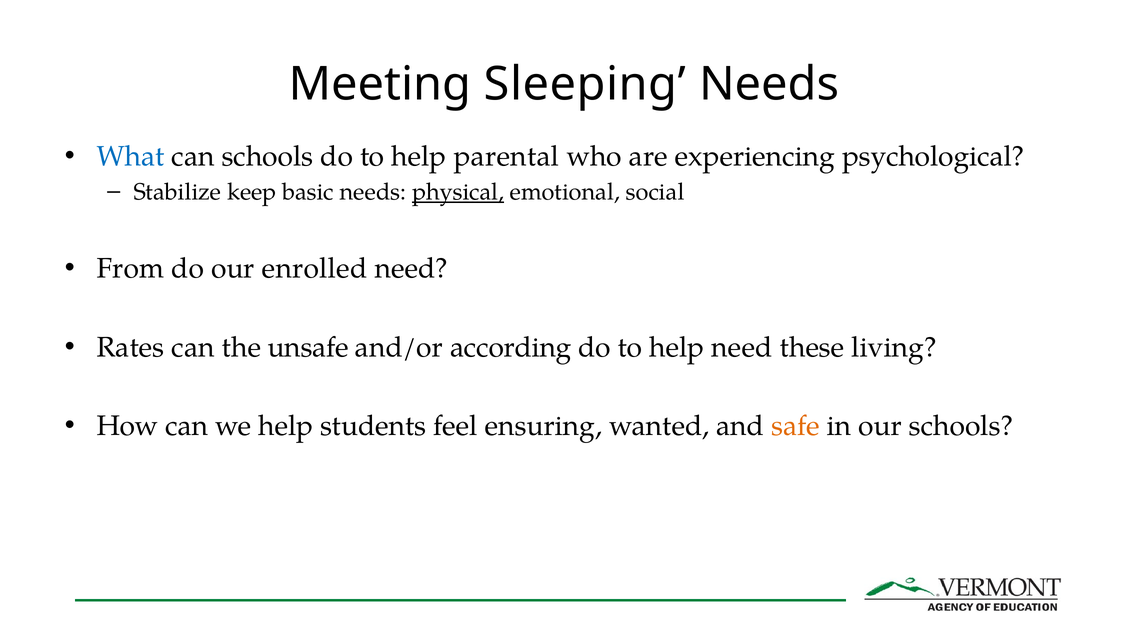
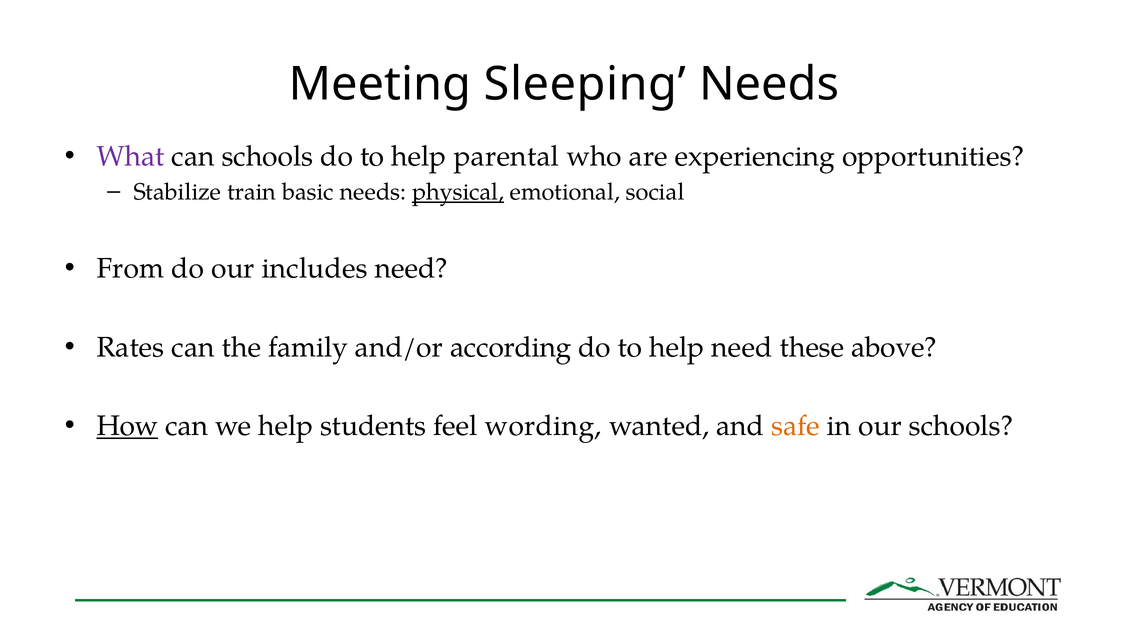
What colour: blue -> purple
psychological: psychological -> opportunities
keep: keep -> train
enrolled: enrolled -> includes
unsafe: unsafe -> family
living: living -> above
How underline: none -> present
ensuring: ensuring -> wording
